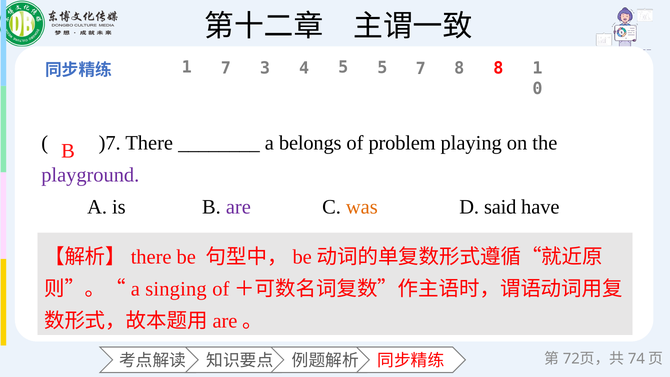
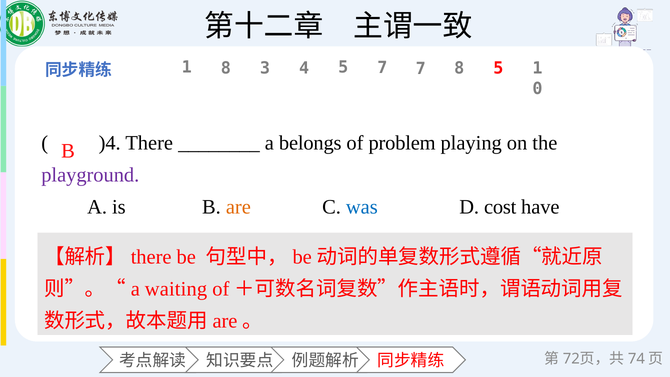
1 7: 7 -> 8
5 5: 5 -> 7
8 8: 8 -> 5
)7: )7 -> )4
are colour: purple -> orange
was colour: orange -> blue
said: said -> cost
singing: singing -> waiting
